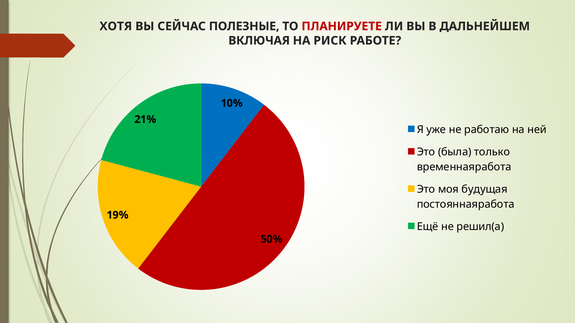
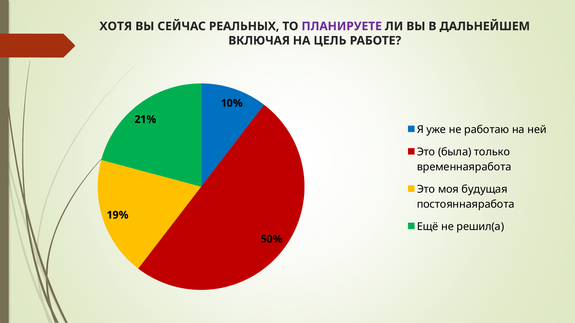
ПОЛЕЗНЫЕ: ПОЛЕЗНЫЕ -> РЕАЛЬНЫХ
ПЛАНИРУЕТЕ colour: red -> purple
РИСК: РИСК -> ЦЕЛЬ
